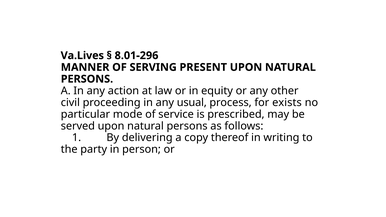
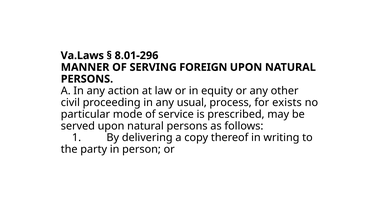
Va.Lives: Va.Lives -> Va.Laws
PRESENT: PRESENT -> FOREIGN
